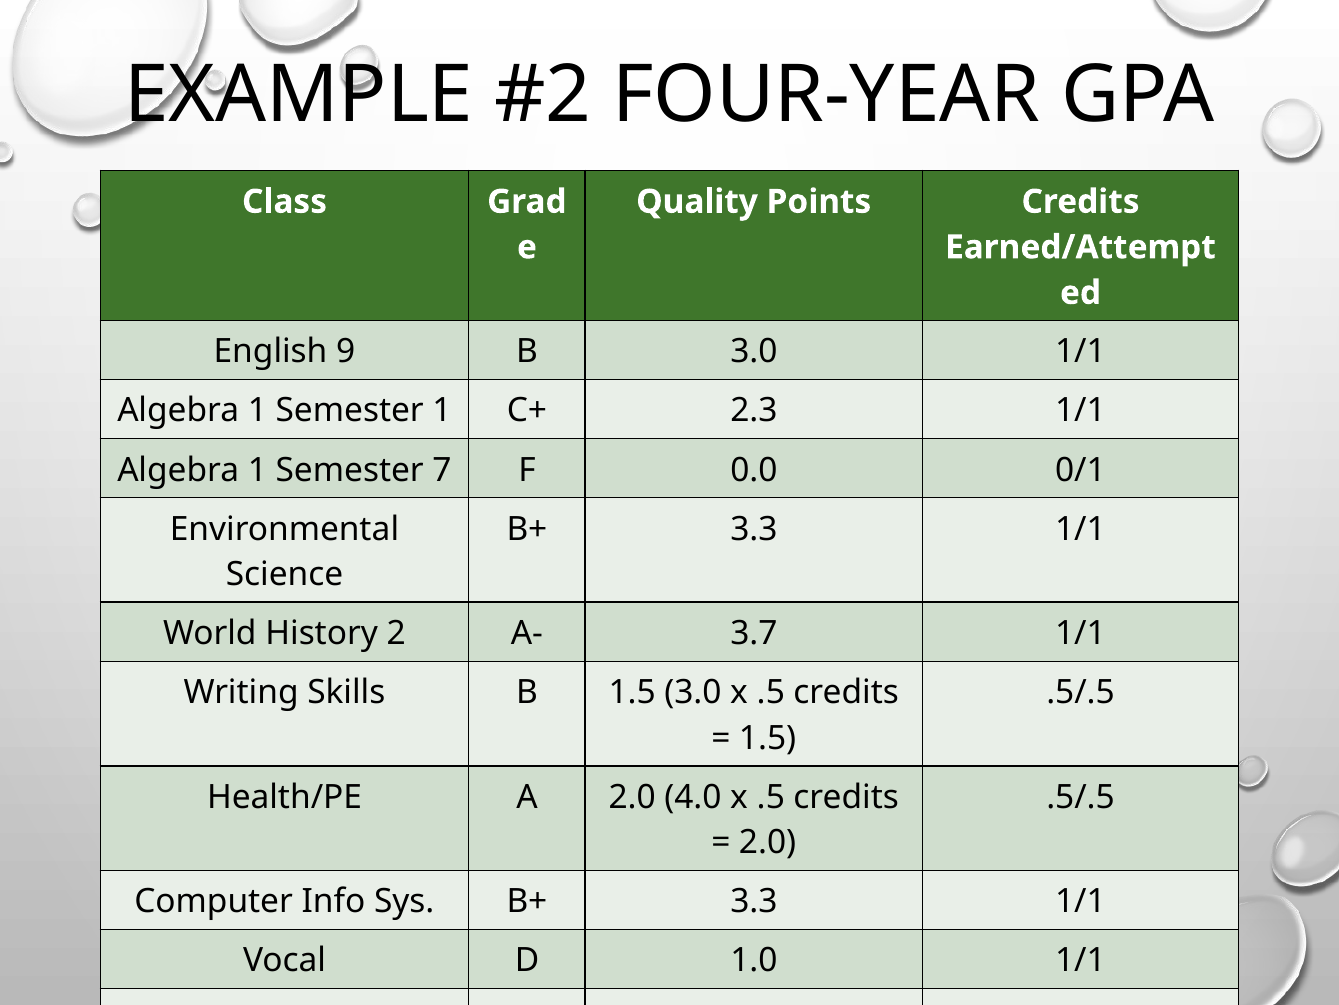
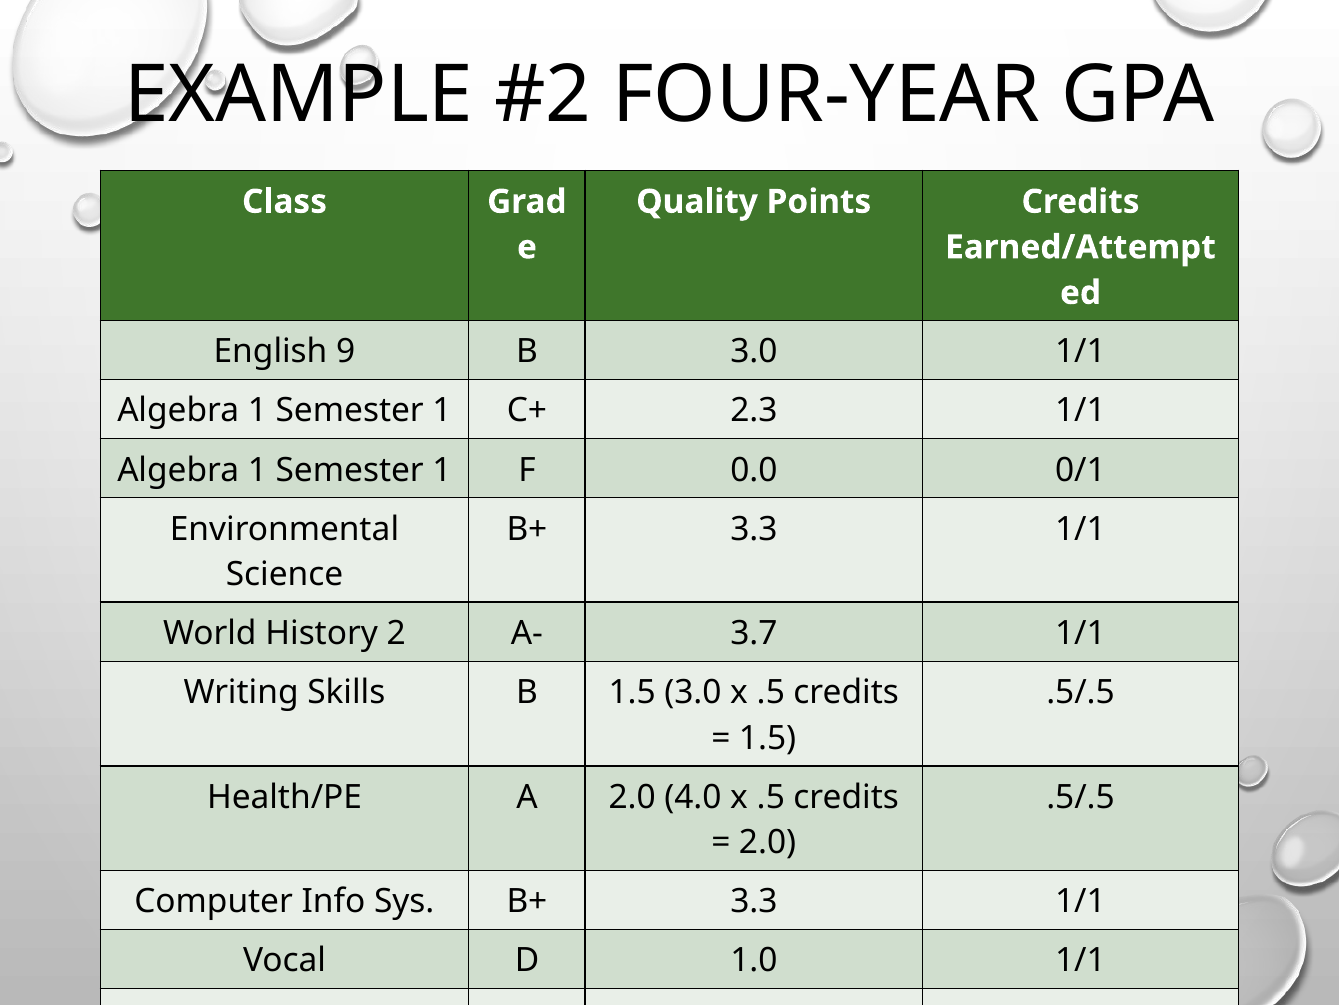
7 at (442, 470): 7 -> 1
